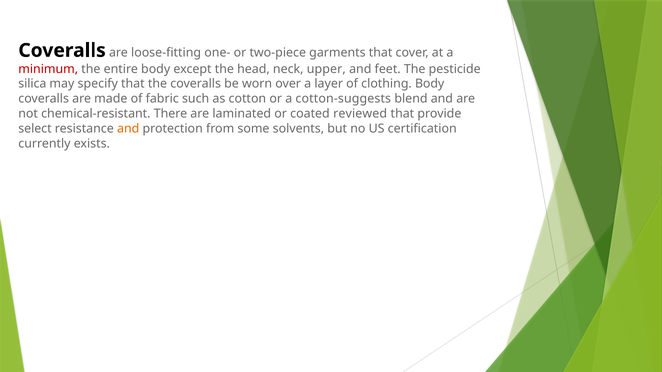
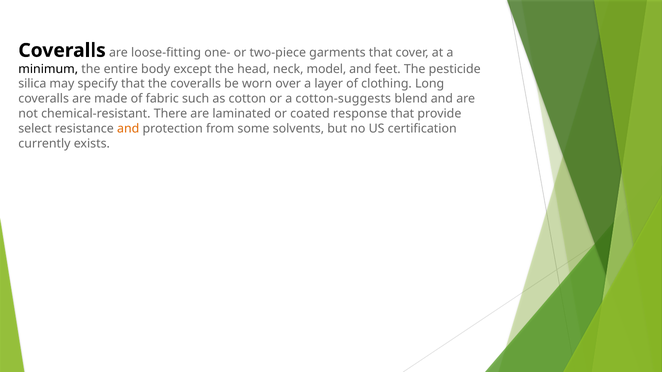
minimum colour: red -> black
upper: upper -> model
clothing Body: Body -> Long
reviewed: reviewed -> response
